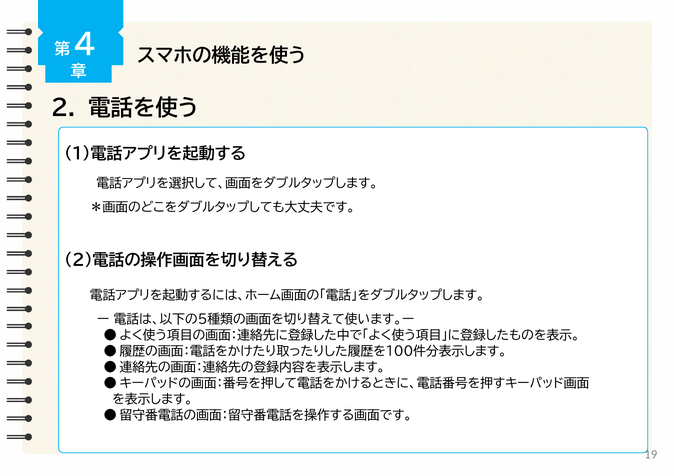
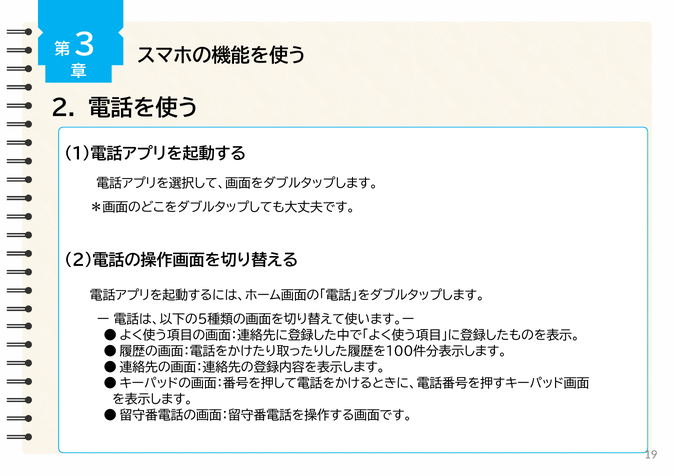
4: 4 -> 3
